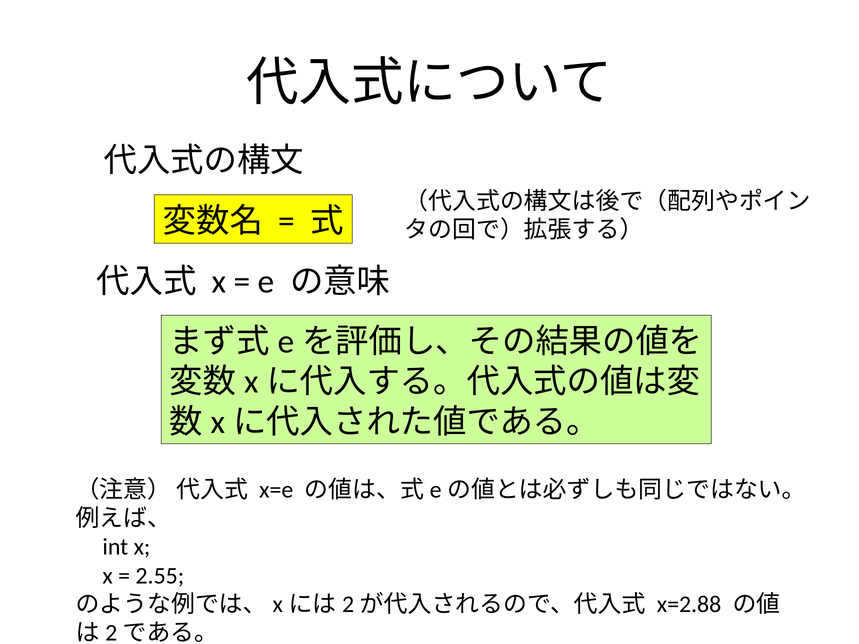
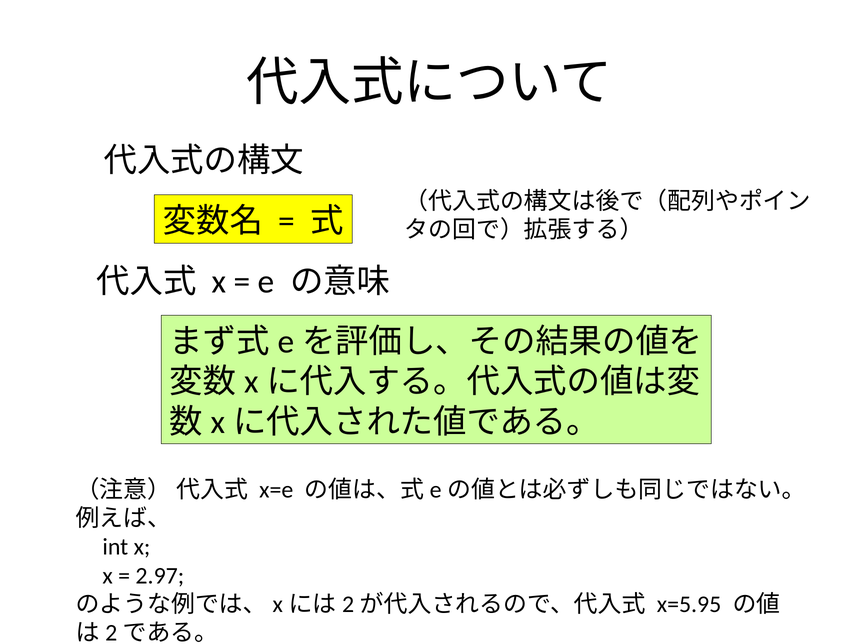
2.55: 2.55 -> 2.97
x=2.88: x=2.88 -> x=5.95
